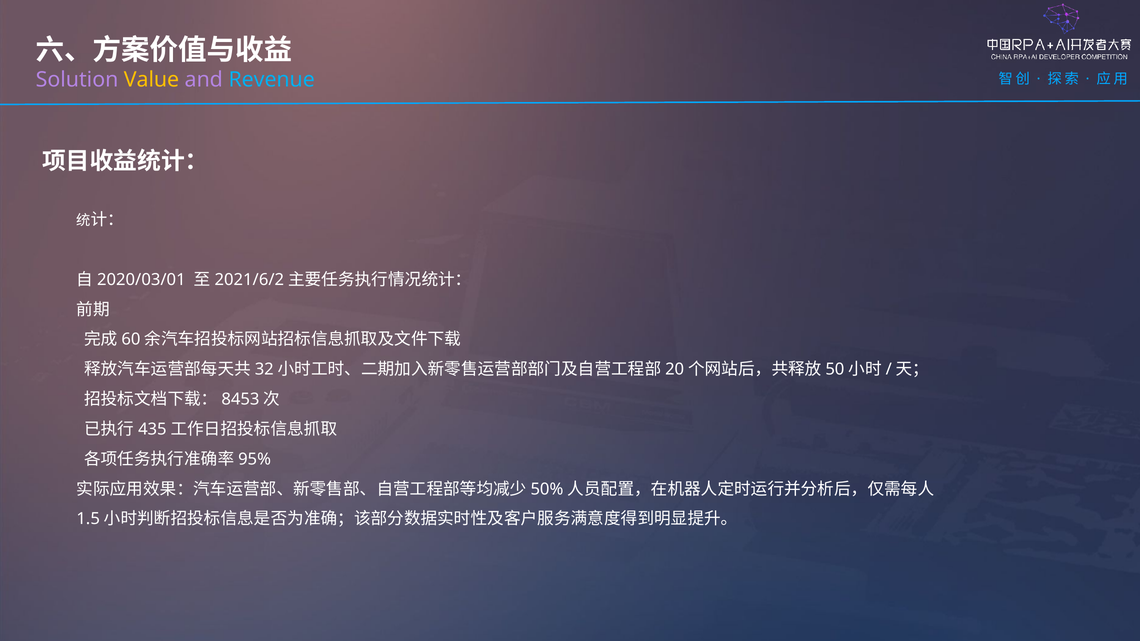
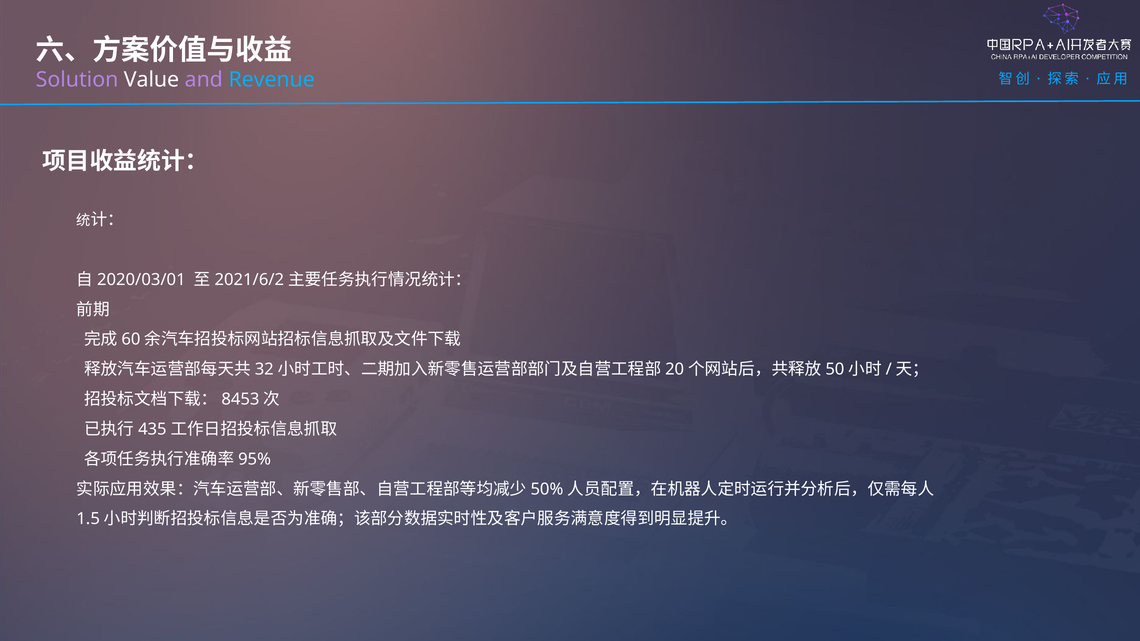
Value colour: yellow -> white
